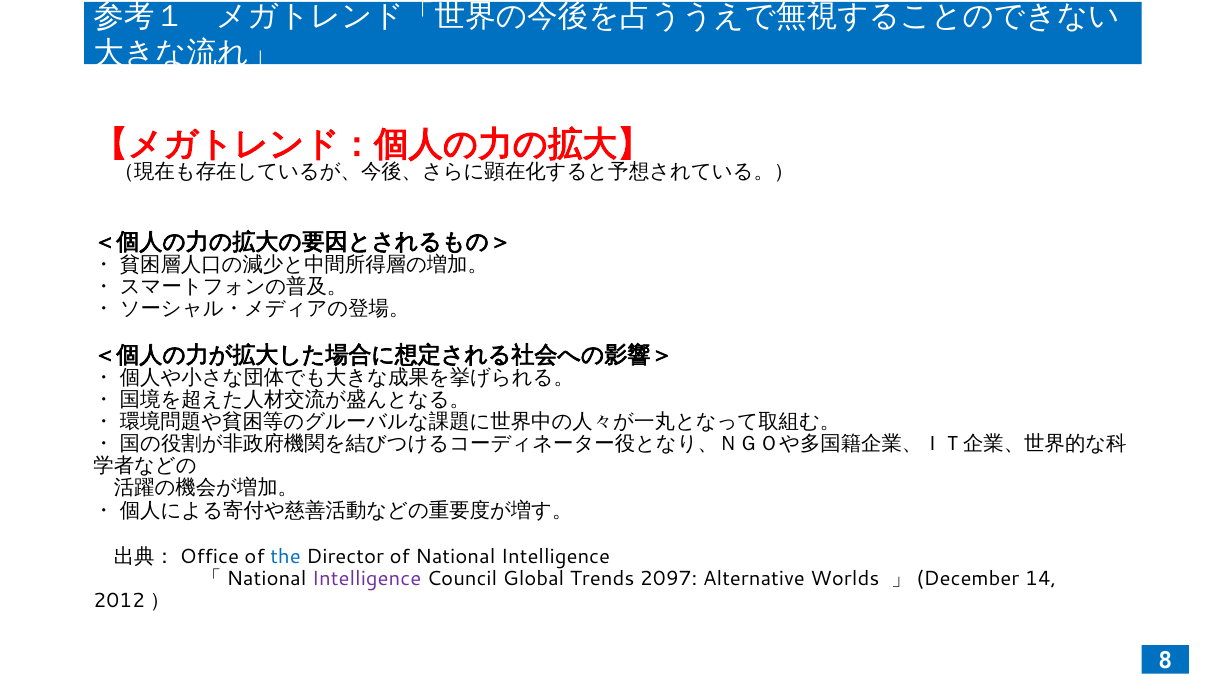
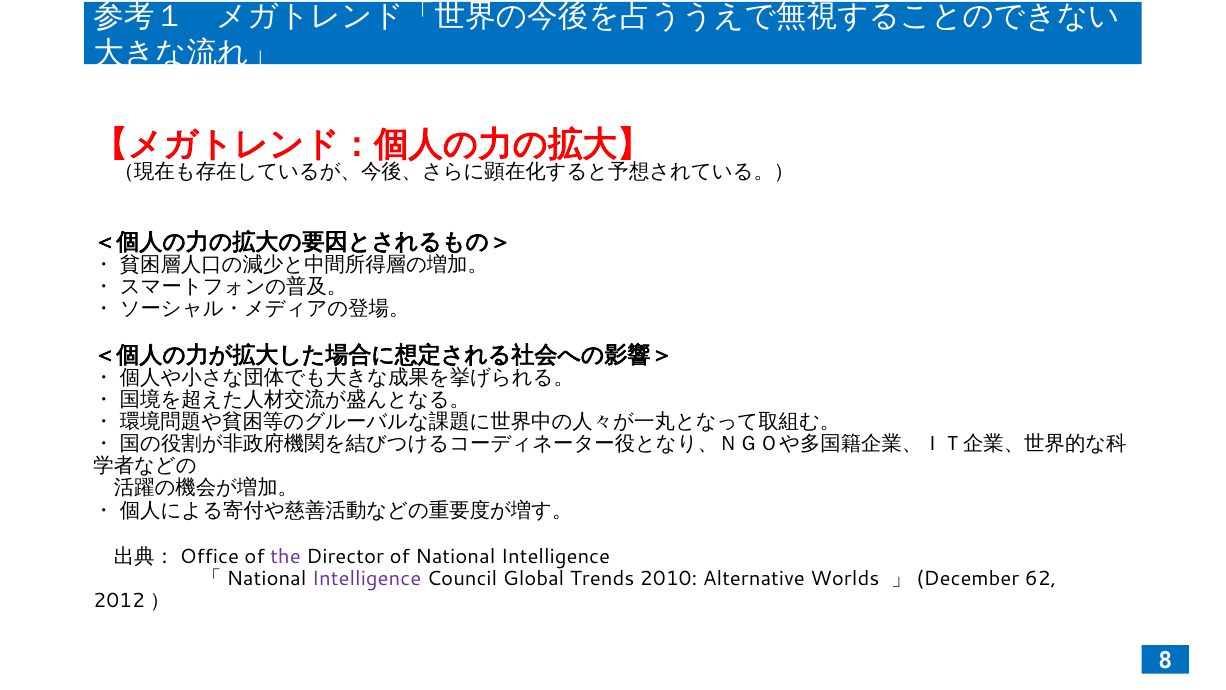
the colour: blue -> purple
2097: 2097 -> 2010
14: 14 -> 62
